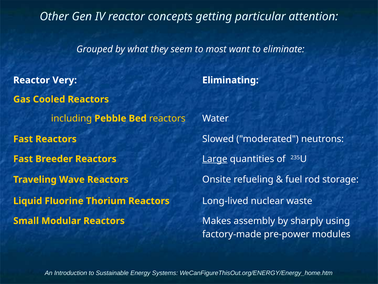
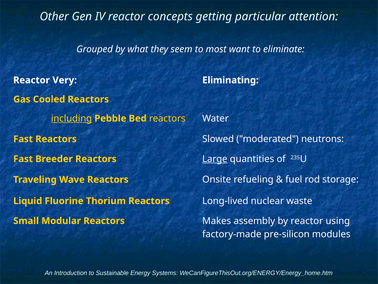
including underline: none -> present
by sharply: sharply -> reactor
pre-power: pre-power -> pre-silicon
